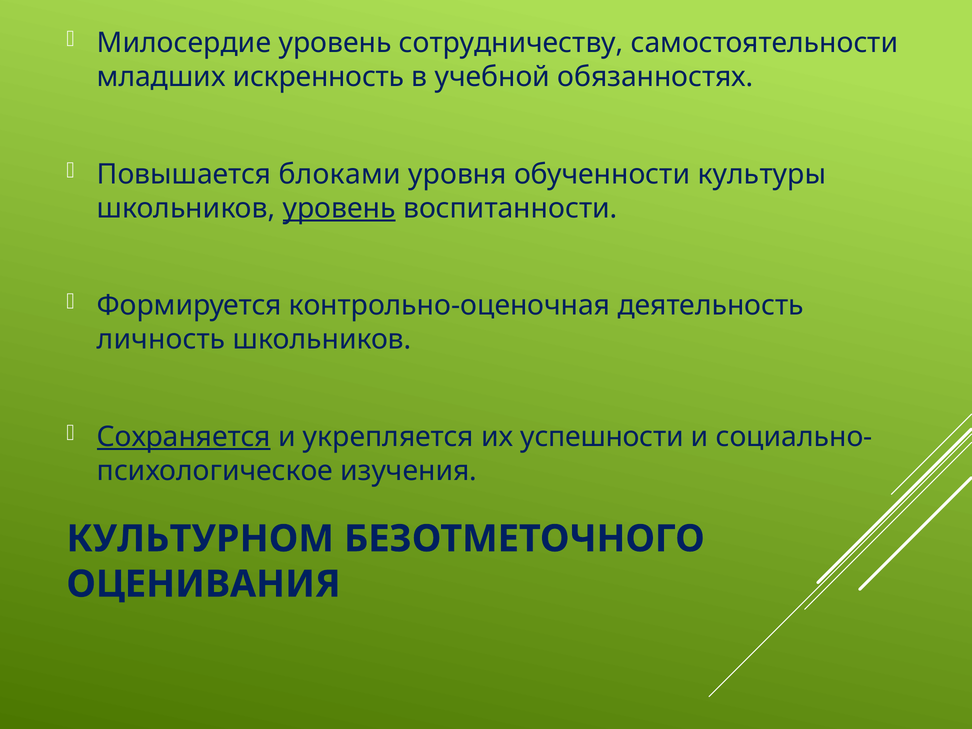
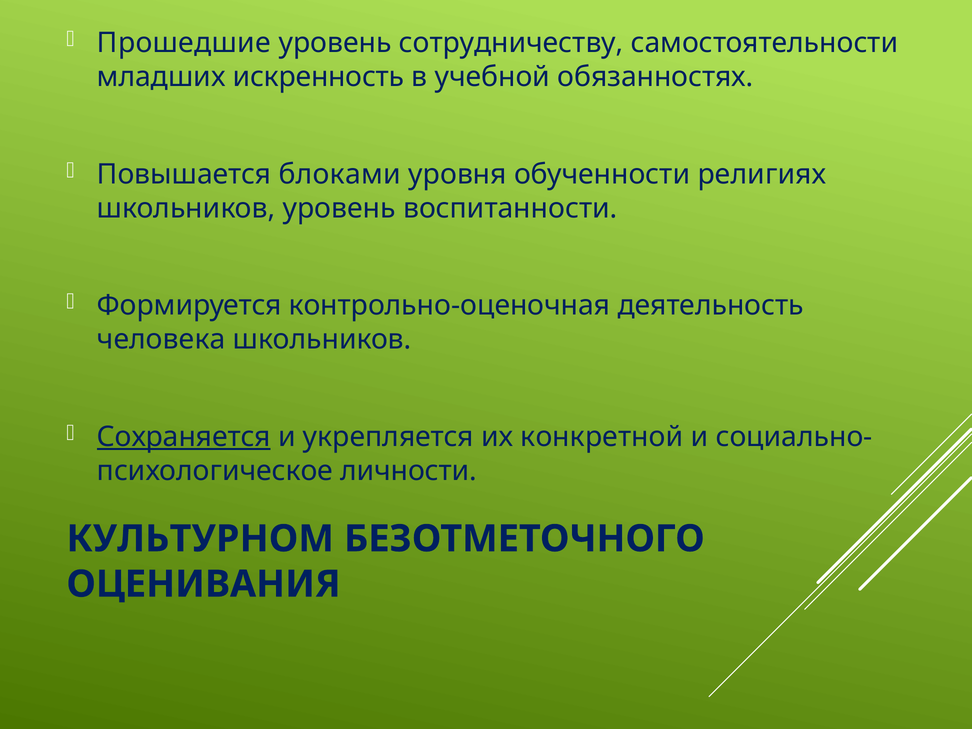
Милосердие: Милосердие -> Прошедшие
культуры: культуры -> религиях
уровень at (339, 208) underline: present -> none
личность: личность -> человека
успешности: успешности -> конкретной
изучения: изучения -> личности
